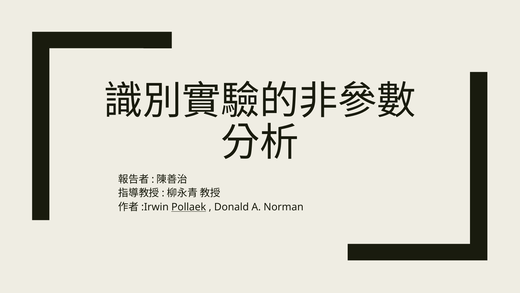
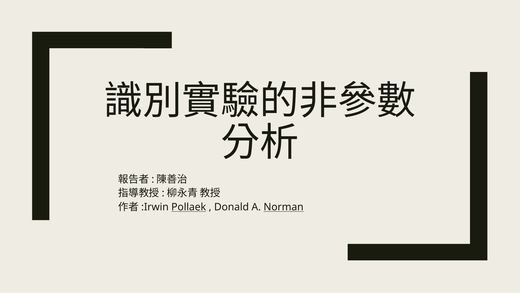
Norman underline: none -> present
